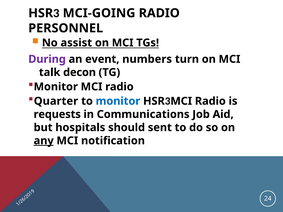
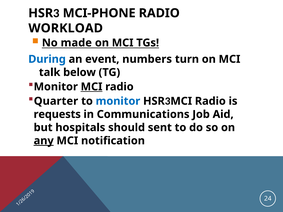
MCI-GOING: MCI-GOING -> MCI-PHONE
PERSONNEL: PERSONNEL -> WORKLOAD
assist: assist -> made
During colour: purple -> blue
decon: decon -> below
MCI at (92, 87) underline: none -> present
